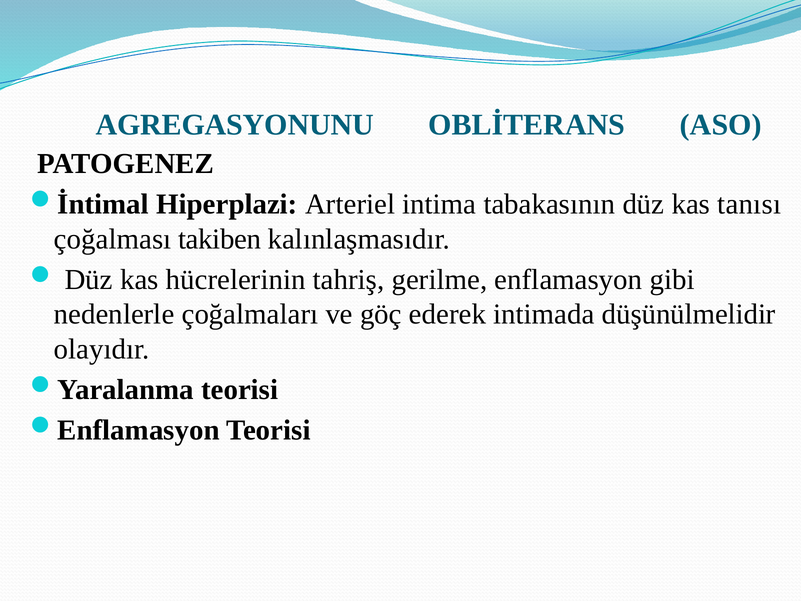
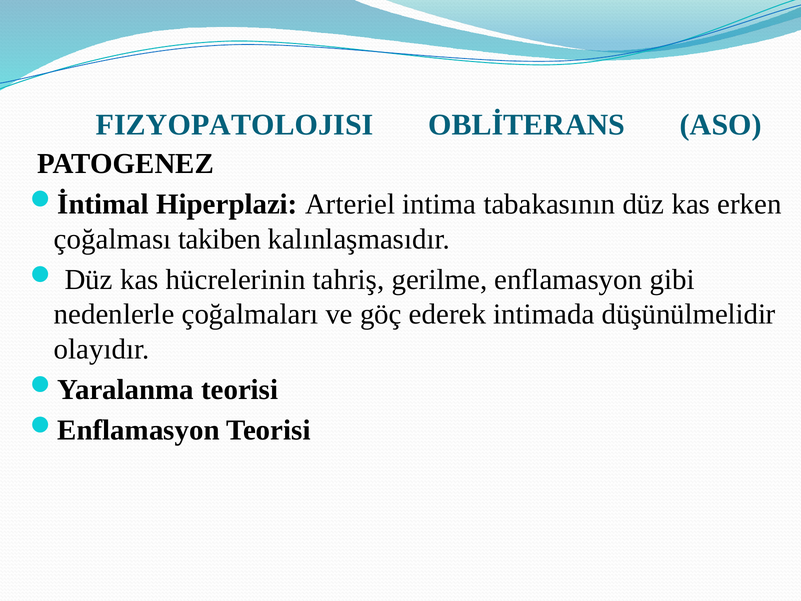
AGREGASYONUNU: AGREGASYONUNU -> FIZYOPATOLOJISI
tanısı: tanısı -> erken
